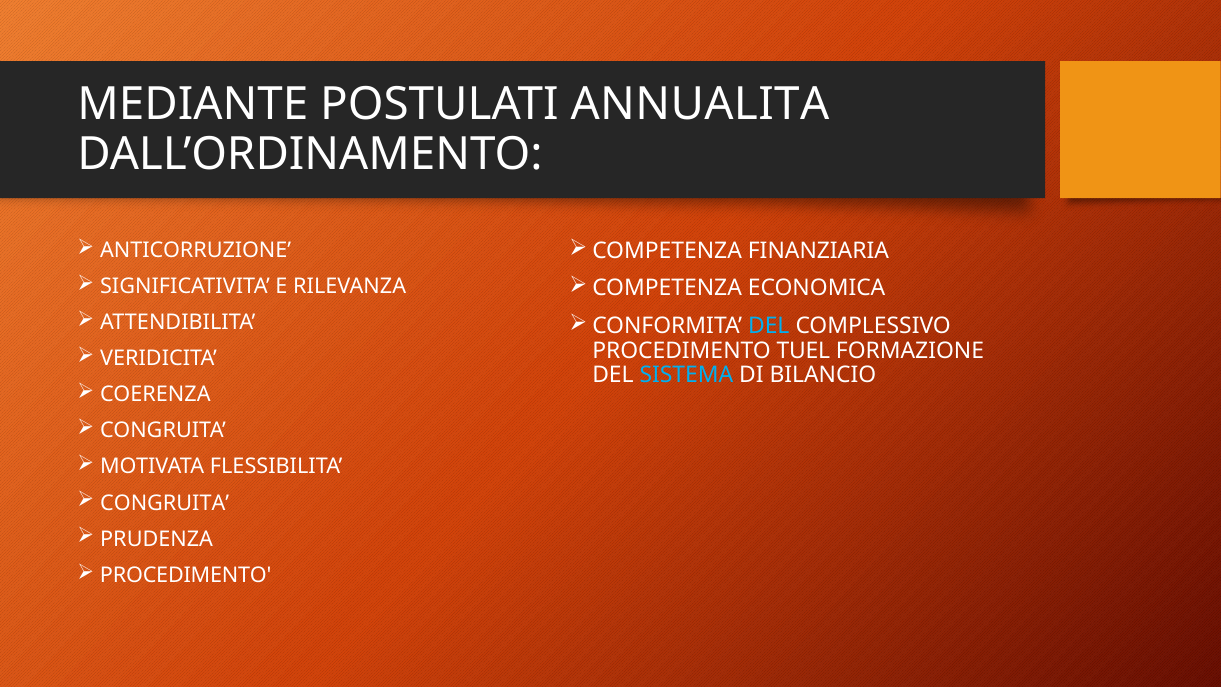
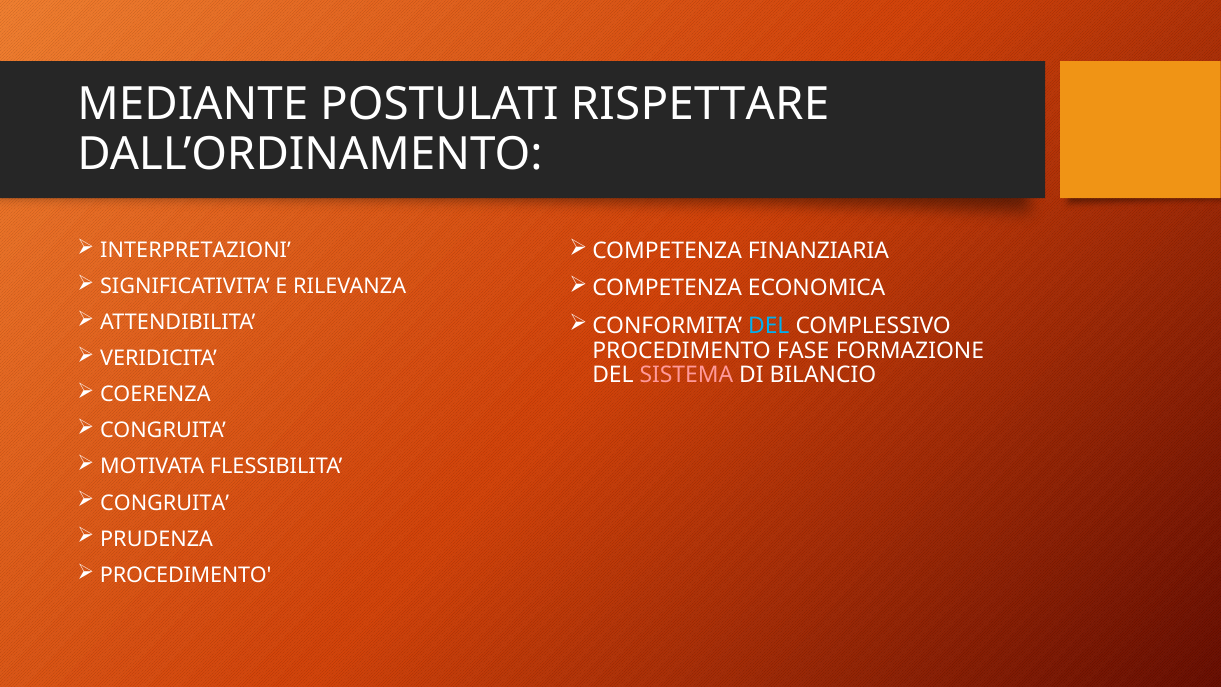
ANNUALITA: ANNUALITA -> RISPETTARE
ANTICORRUZIONE: ANTICORRUZIONE -> INTERPRETAZIONI
TUEL: TUEL -> FASE
SISTEMA colour: light blue -> pink
